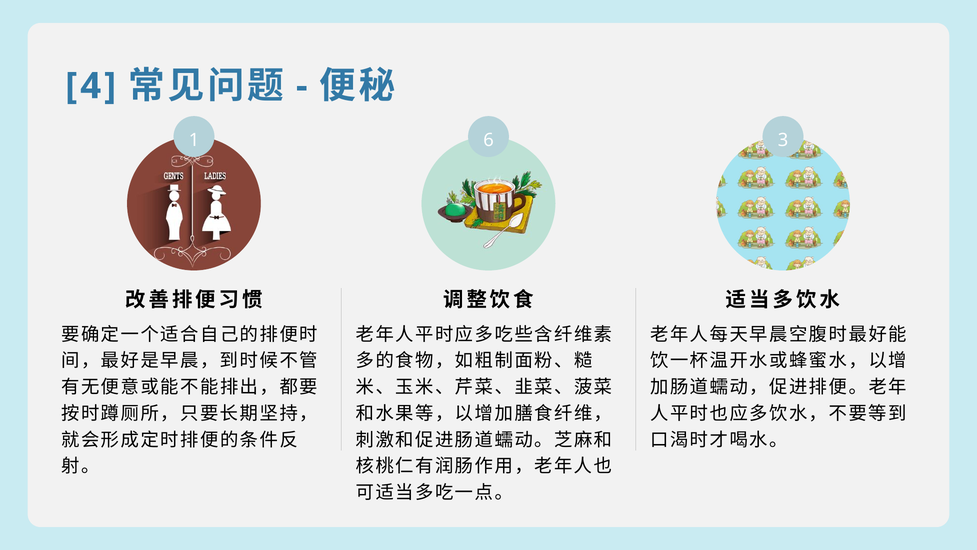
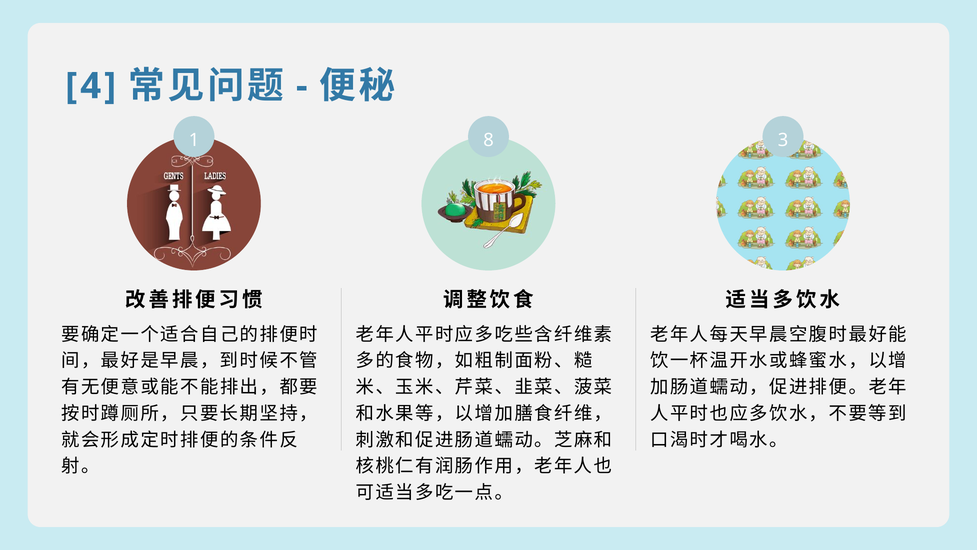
6: 6 -> 8
